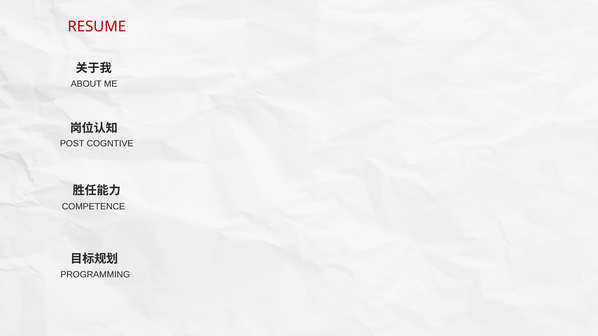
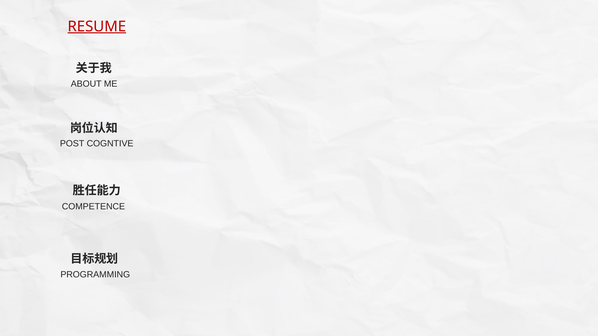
RESUME underline: none -> present
